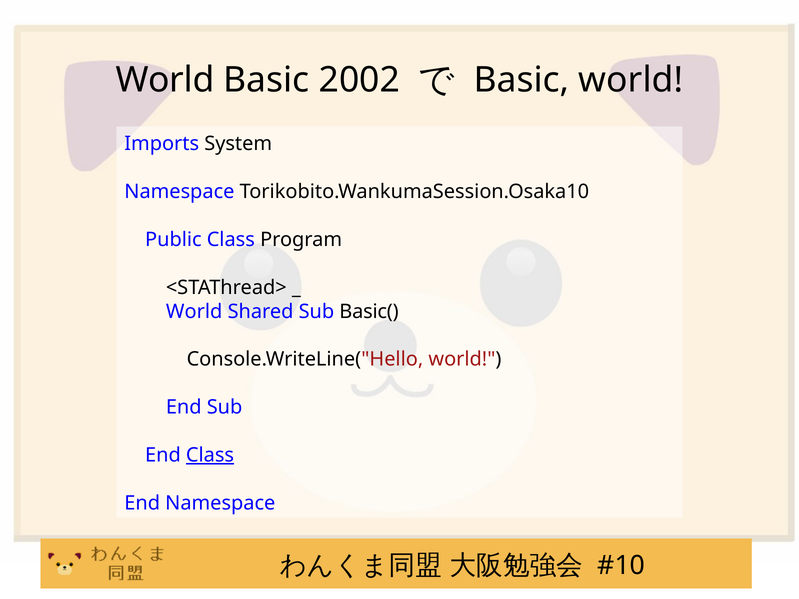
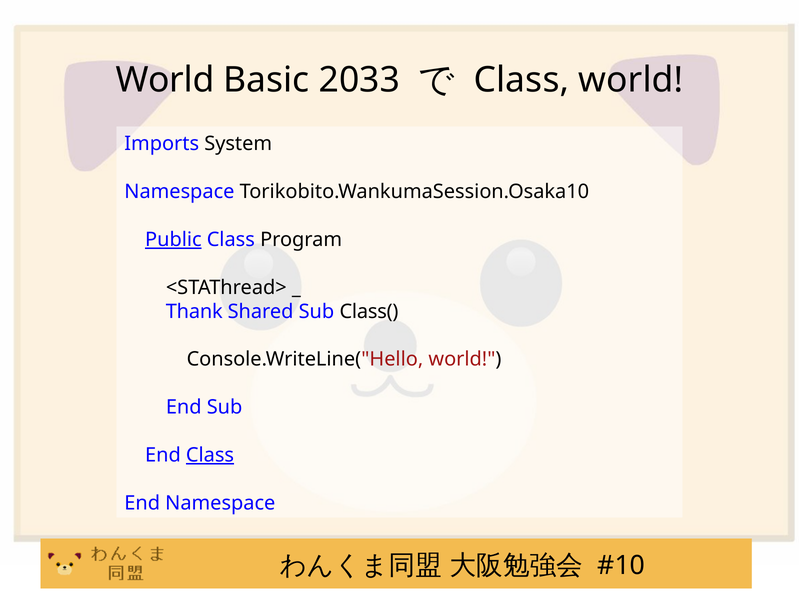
2002: 2002 -> 2033
Basic at (521, 80): Basic -> Class
Public underline: none -> present
World at (194, 312): World -> Thank
Basic(: Basic( -> Class(
